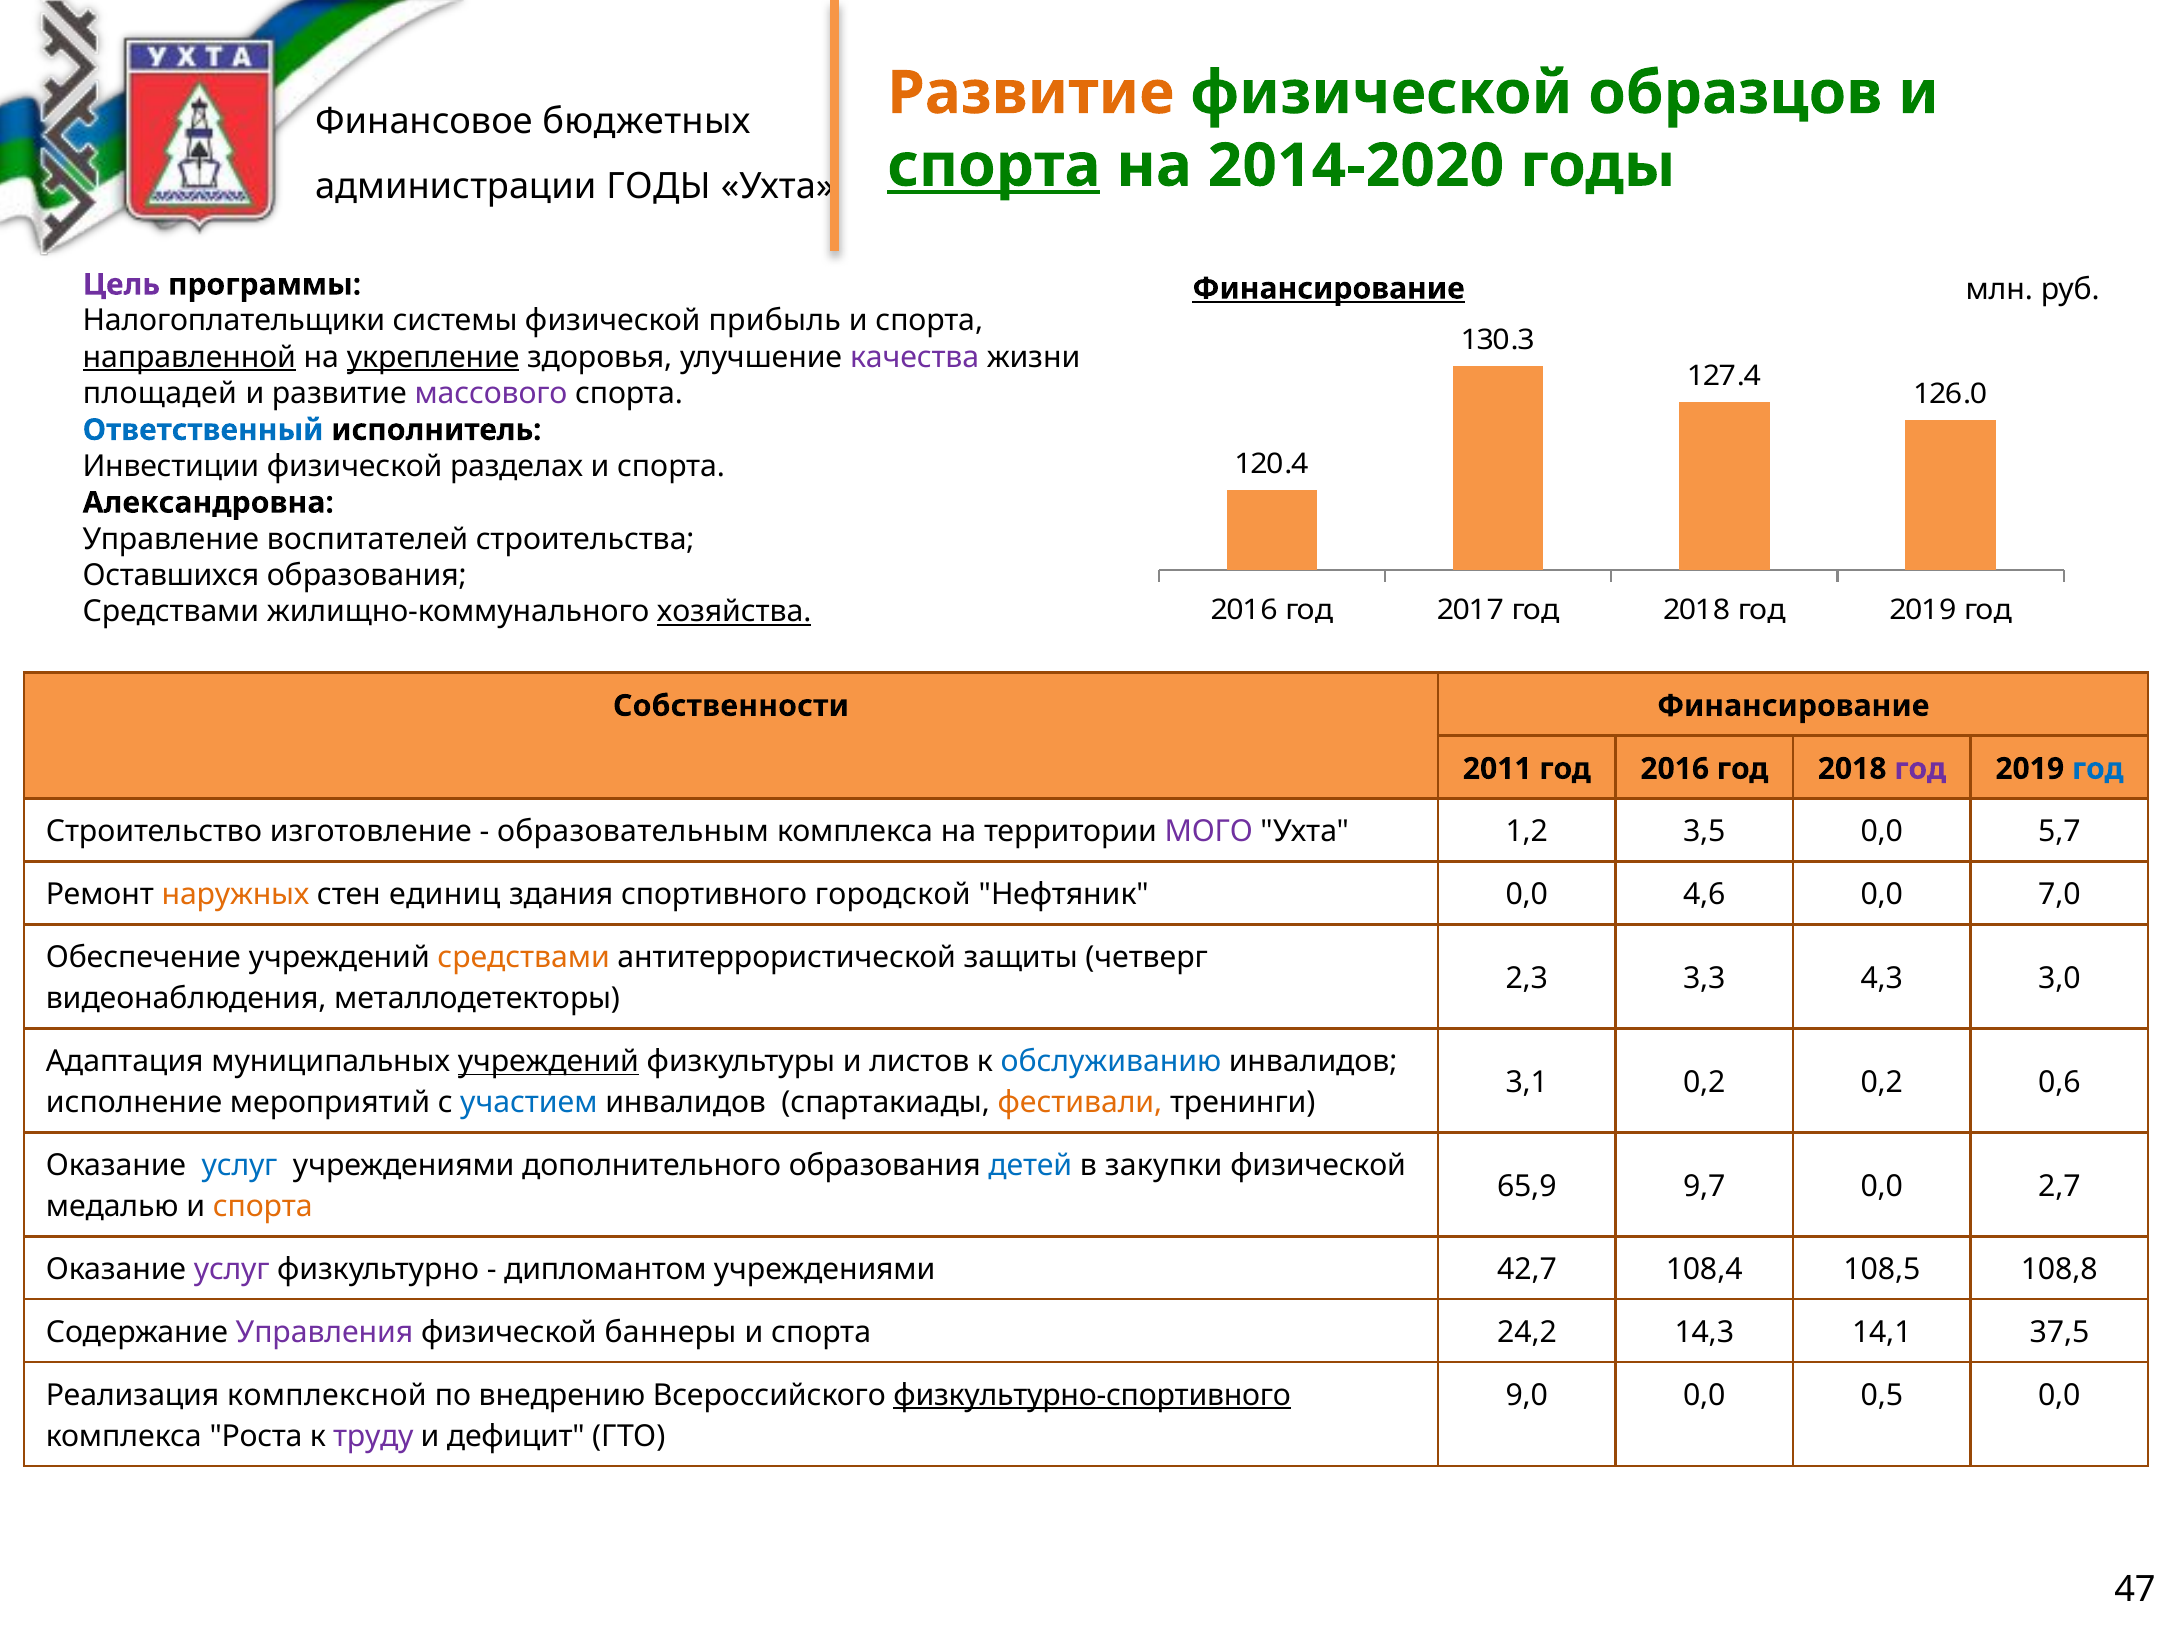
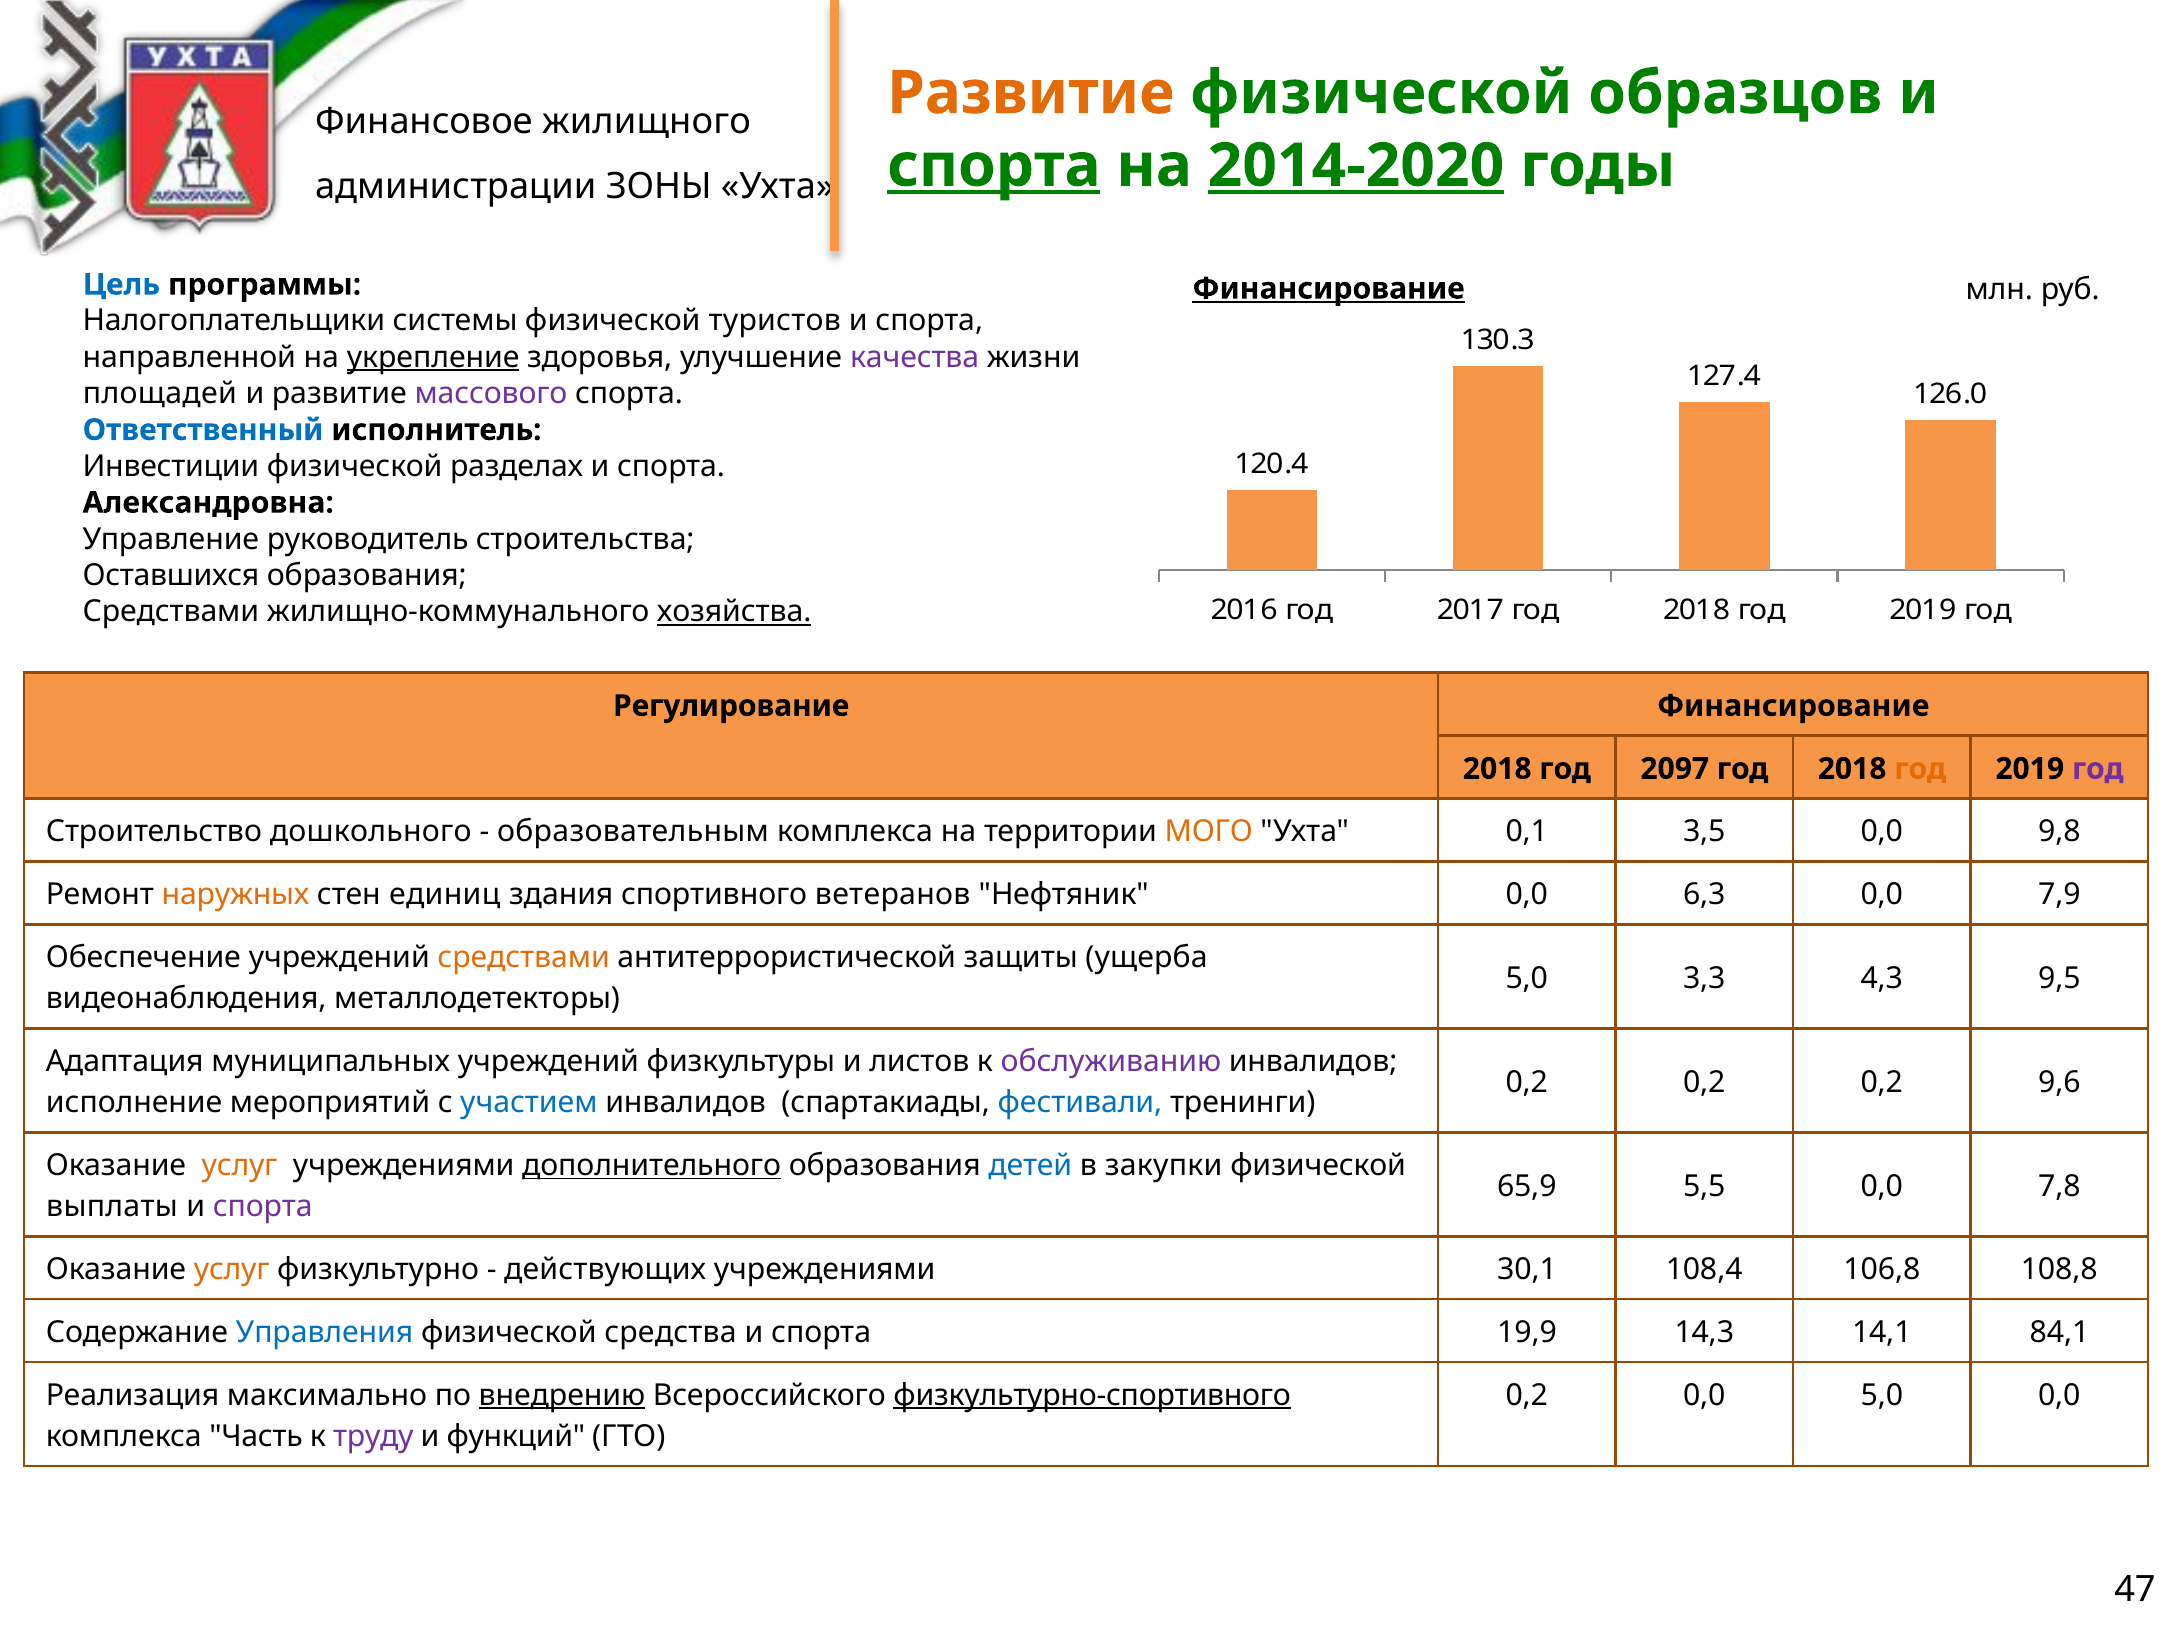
бюджетных: бюджетных -> жилищного
2014-2020 underline: none -> present
ГОДЫ at (659, 187): ГОДЫ -> ЗОНЫ
Цель colour: purple -> blue
прибыль: прибыль -> туристов
направленной underline: present -> none
воспитателей: воспитателей -> руководитель
Собственности: Собственности -> Регулирование
2011 at (1497, 769): 2011 -> 2018
год 2016: 2016 -> 2097
год at (1920, 769) colour: purple -> orange
год at (2098, 769) colour: blue -> purple
изготовление: изготовление -> дошкольного
МОГО colour: purple -> orange
1,2: 1,2 -> 0,1
5,7: 5,7 -> 9,8
городской: городской -> ветеранов
4,6: 4,6 -> 6,3
7,0: 7,0 -> 7,9
четверг: четверг -> ущерба
2,3 at (1527, 978): 2,3 -> 5,0
3,0: 3,0 -> 9,5
учреждений at (548, 1061) underline: present -> none
обслуживанию colour: blue -> purple
3,1 at (1527, 1082): 3,1 -> 0,2
0,6: 0,6 -> 9,6
фестивали colour: orange -> blue
услуг at (240, 1165) colour: blue -> orange
дополнительного underline: none -> present
9,7: 9,7 -> 5,5
2,7: 2,7 -> 7,8
медалью: медалью -> выплаты
спорта at (263, 1206) colour: orange -> purple
услуг at (232, 1269) colour: purple -> orange
дипломантом: дипломантом -> действующих
42,7: 42,7 -> 30,1
108,5: 108,5 -> 106,8
Управления colour: purple -> blue
баннеры: баннеры -> средства
24,2: 24,2 -> 19,9
37,5: 37,5 -> 84,1
комплексной: комплексной -> максимально
внедрению underline: none -> present
9,0 at (1527, 1395): 9,0 -> 0,2
0,0 0,5: 0,5 -> 5,0
Роста: Роста -> Часть
дефицит: дефицит -> функций
